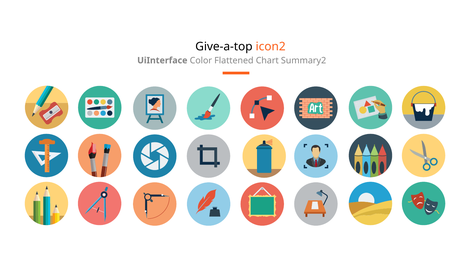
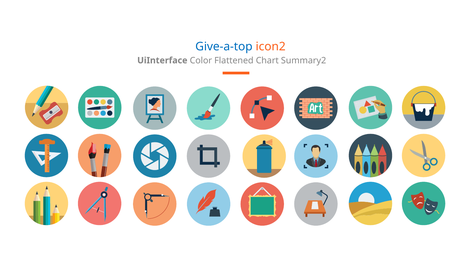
Give-a-top colour: black -> blue
